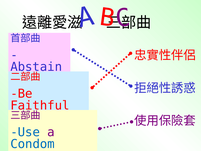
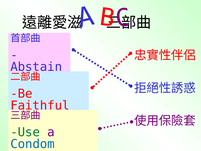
Use colour: blue -> green
